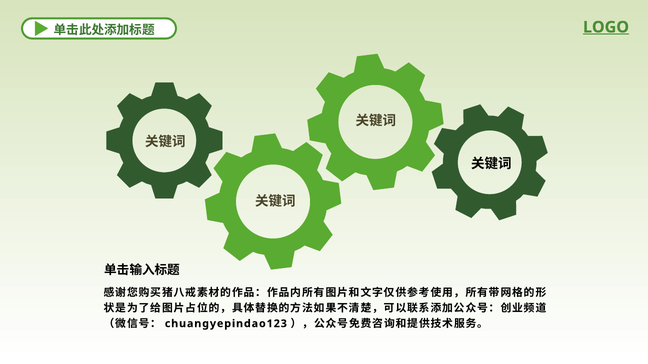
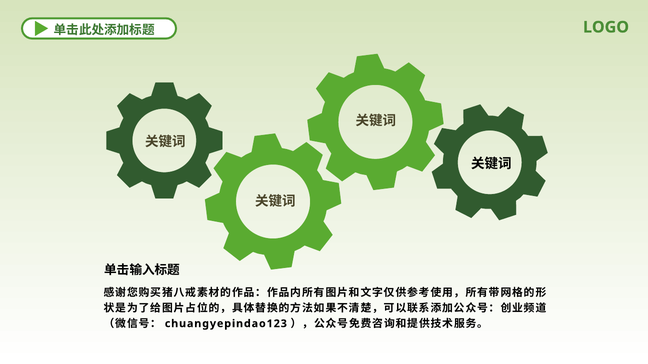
LOGO underline: present -> none
